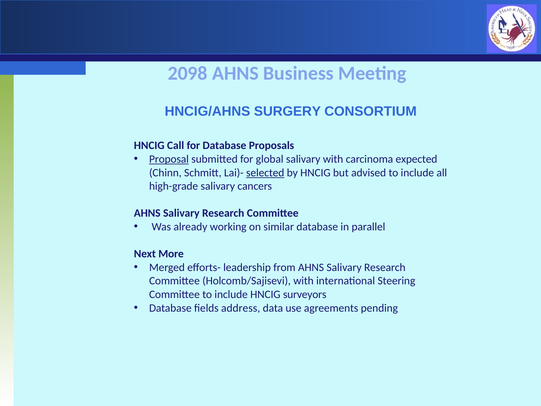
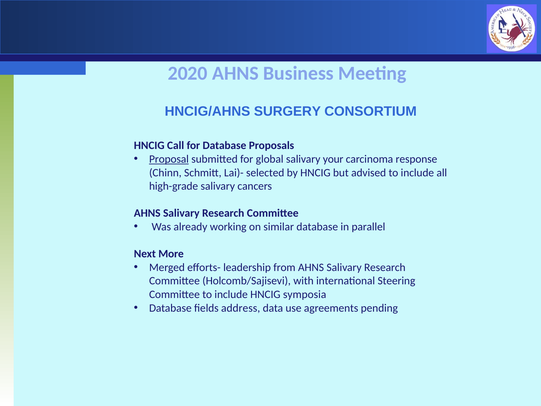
2098: 2098 -> 2020
salivary with: with -> your
expected: expected -> response
selected underline: present -> none
surveyors: surveyors -> symposia
